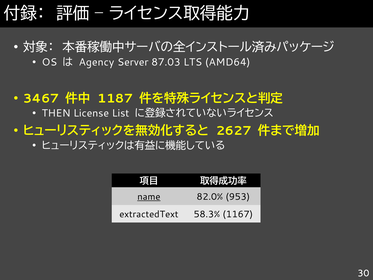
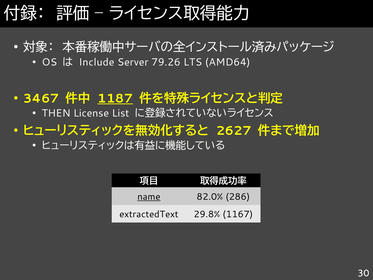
Agency: Agency -> Include
87.03: 87.03 -> 79.26
1187 underline: none -> present
953: 953 -> 286
58.3%: 58.3% -> 29.8%
